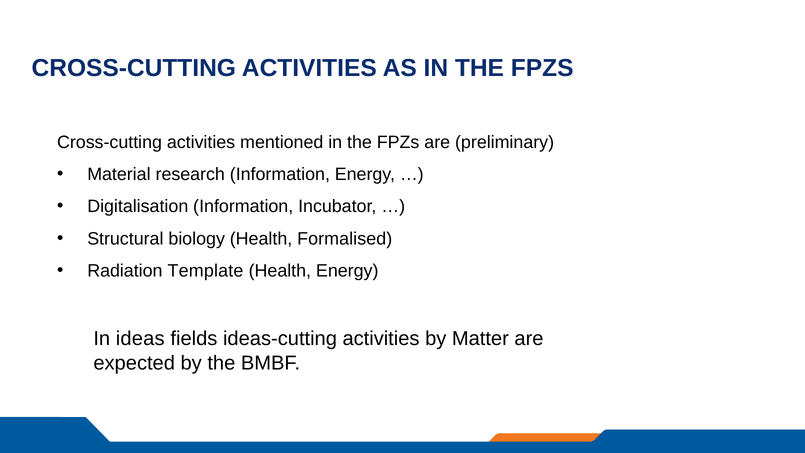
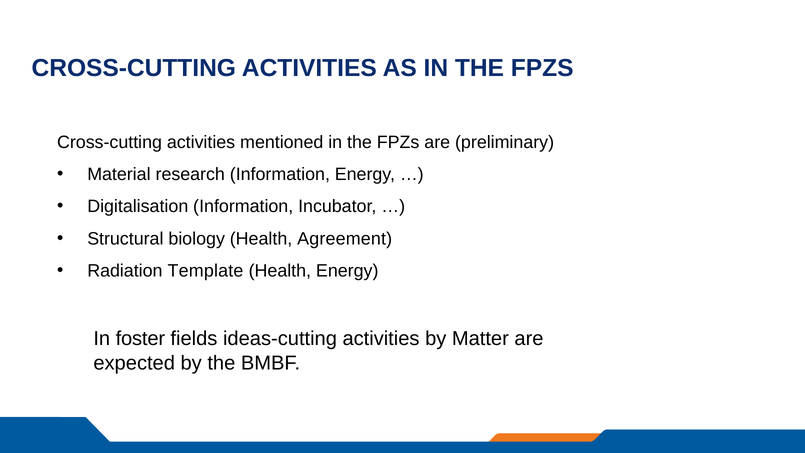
Formalised: Formalised -> Agreement
ideas: ideas -> foster
